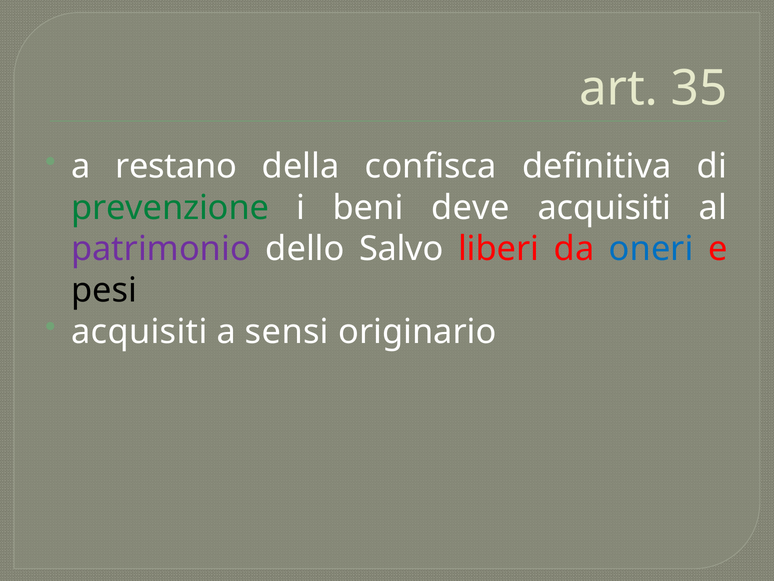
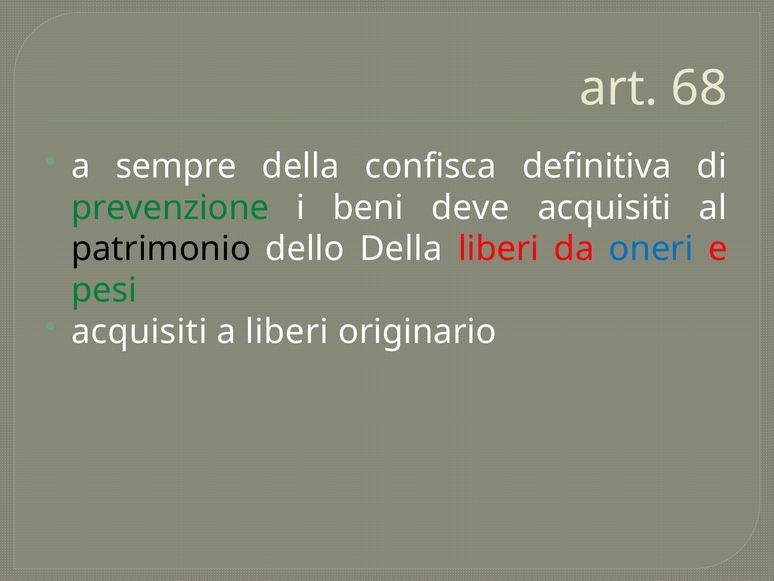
35: 35 -> 68
restano: restano -> sempre
patrimonio colour: purple -> black
dello Salvo: Salvo -> Della
pesi colour: black -> green
a sensi: sensi -> liberi
